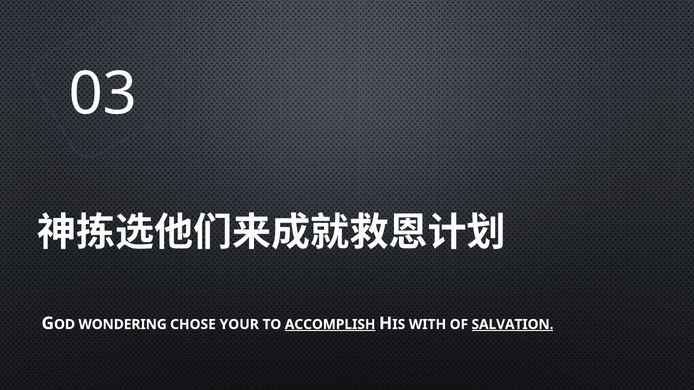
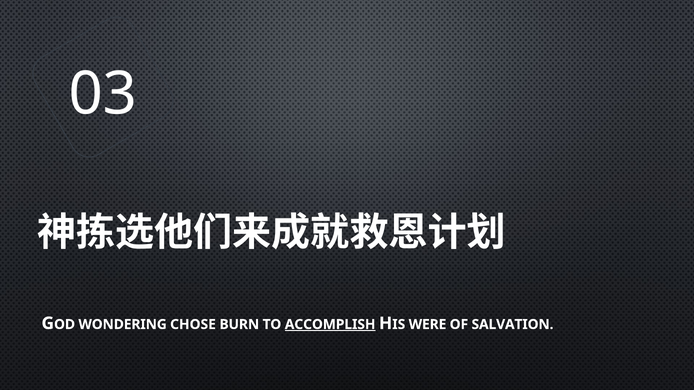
YOUR: YOUR -> BURN
WITH: WITH -> WERE
SALVATION underline: present -> none
